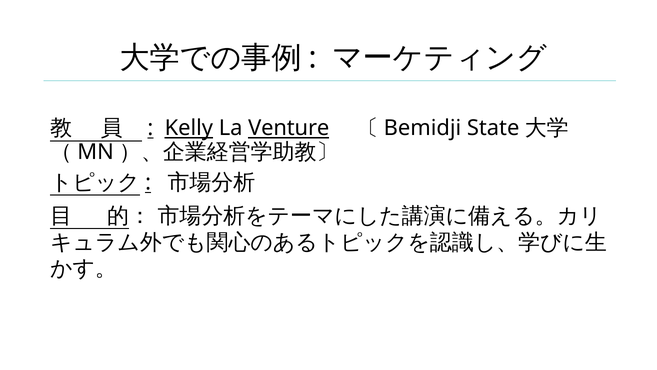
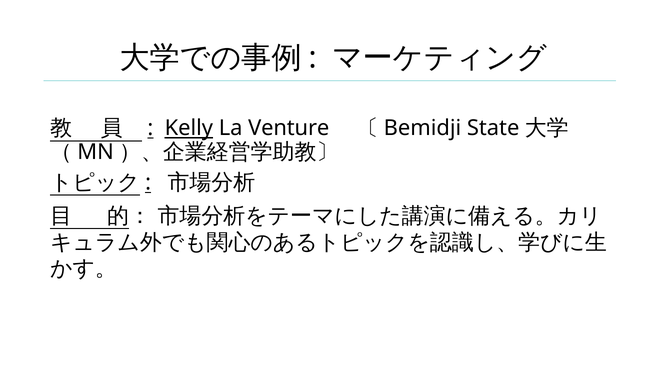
Venture underline: present -> none
